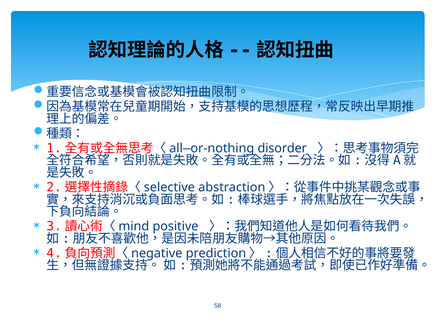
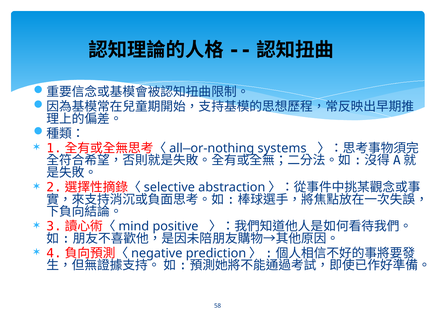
disorder: disorder -> systems
